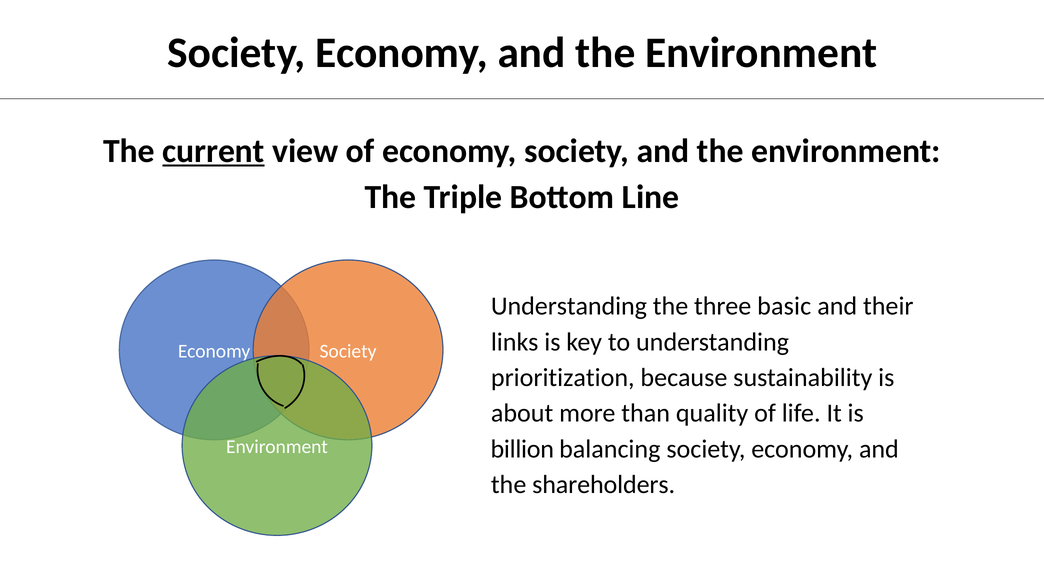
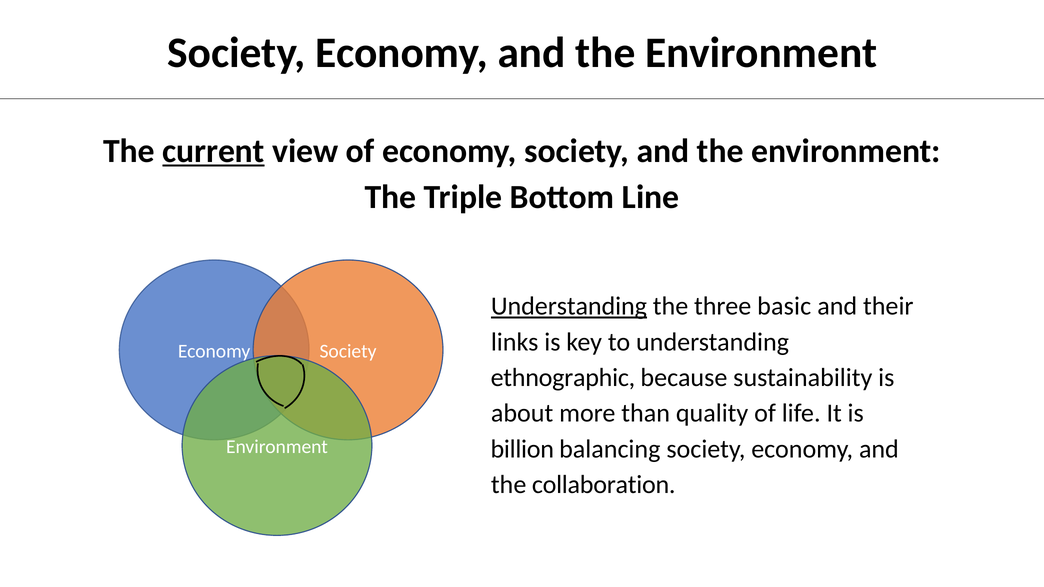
Understanding at (569, 306) underline: none -> present
prioritization: prioritization -> ethnographic
shareholders: shareholders -> collaboration
